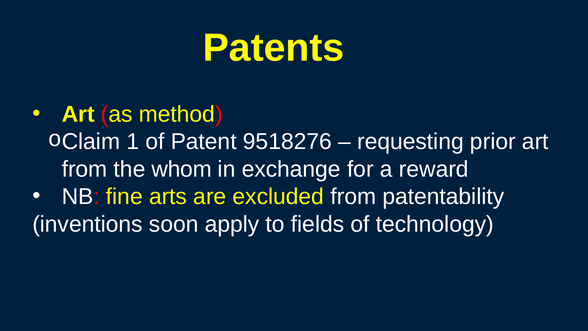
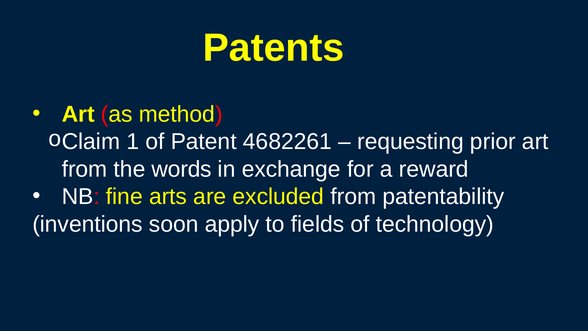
9518276: 9518276 -> 4682261
whom: whom -> words
